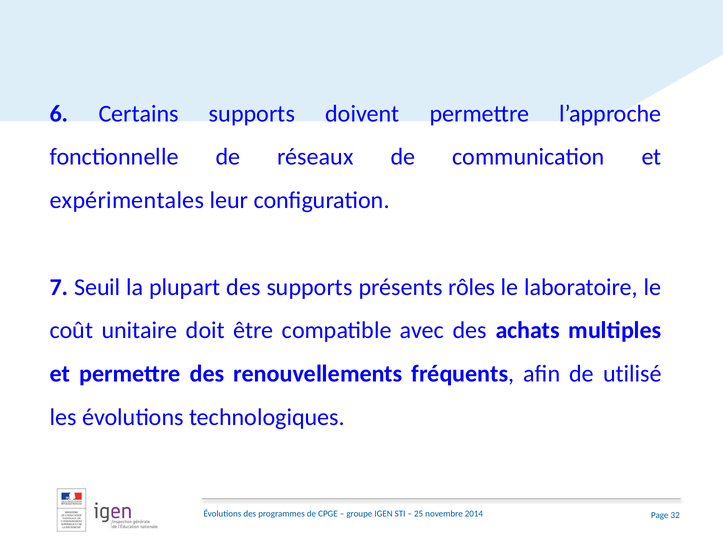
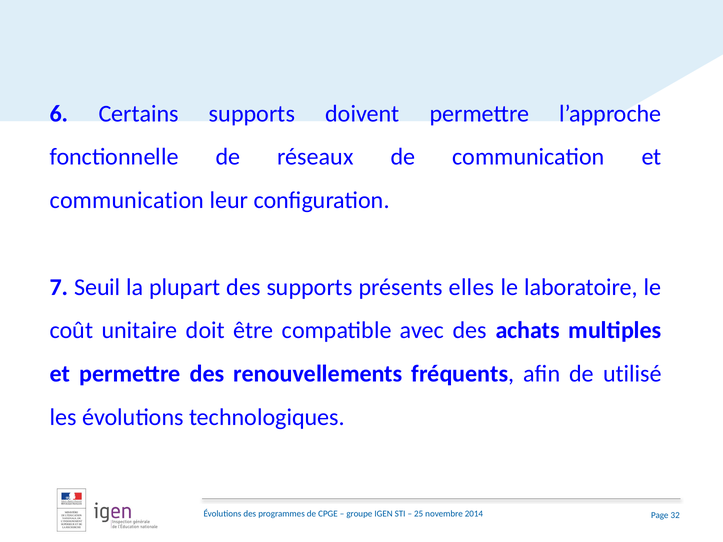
expérimentales at (127, 200): expérimentales -> communication
rôles: rôles -> elles
